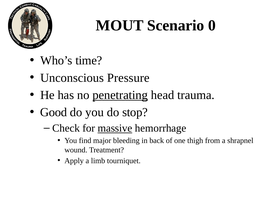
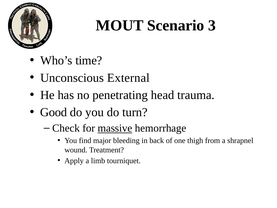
0: 0 -> 3
Pressure: Pressure -> External
penetrating underline: present -> none
stop: stop -> turn
